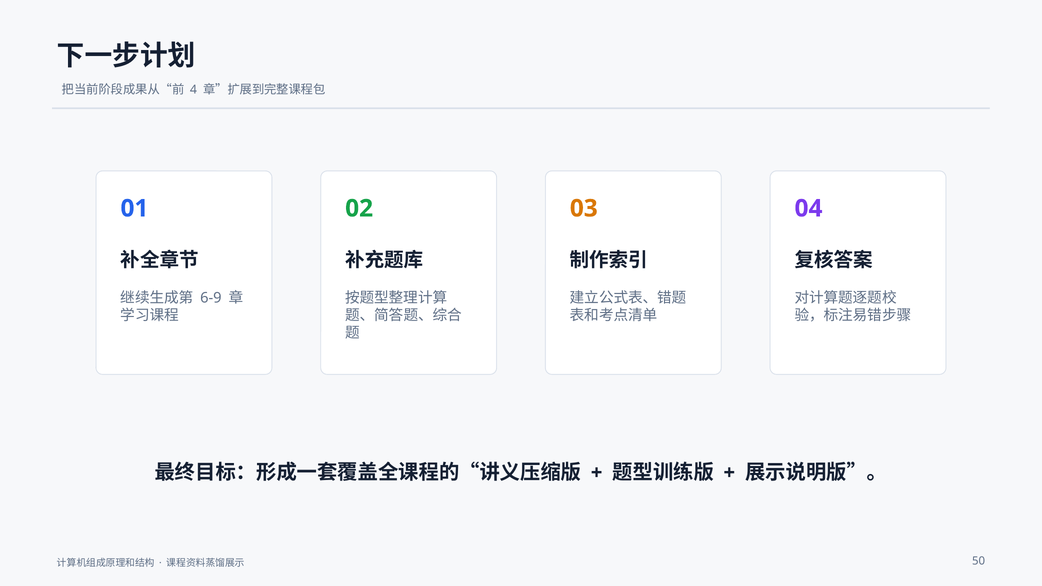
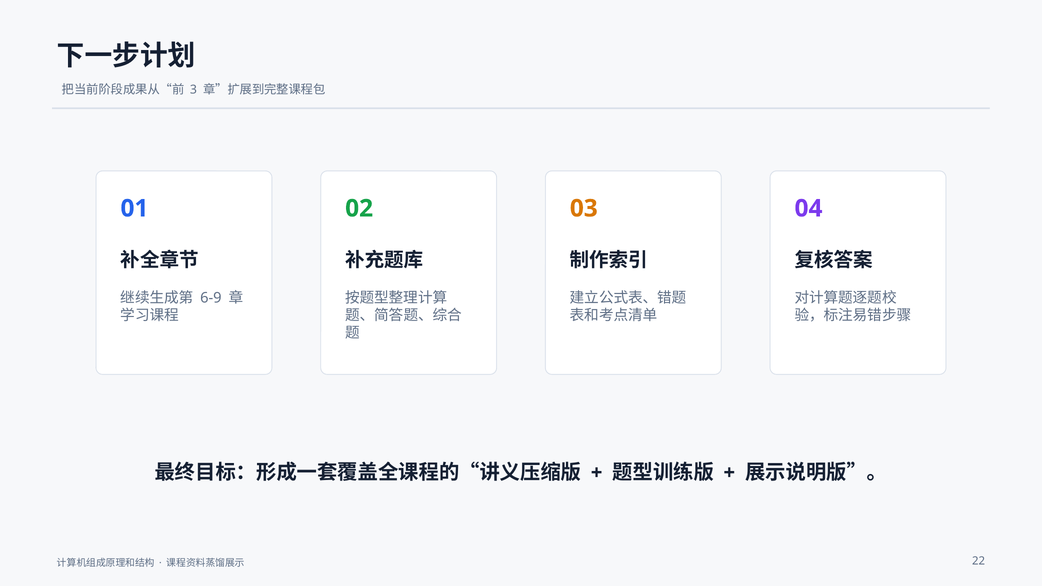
4: 4 -> 3
50: 50 -> 22
